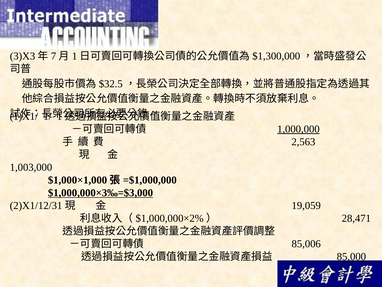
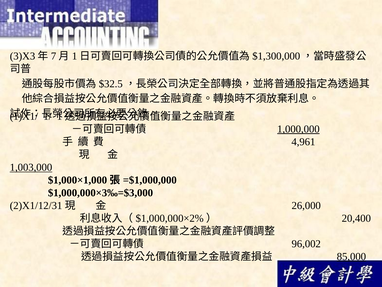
2,563: 2,563 -> 4,961
1,003,000 underline: none -> present
$1,000,000×3‰=$3,000 underline: present -> none
19,059: 19,059 -> 26,000
28,471: 28,471 -> 20,400
85,006: 85,006 -> 96,002
